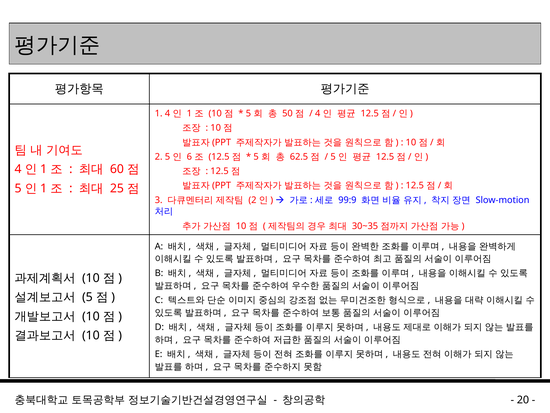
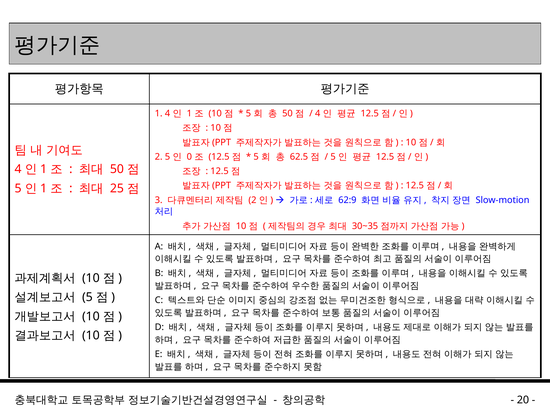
6: 6 -> 0
60 at (117, 169): 60 -> 50
99:9: 99:9 -> 62:9
